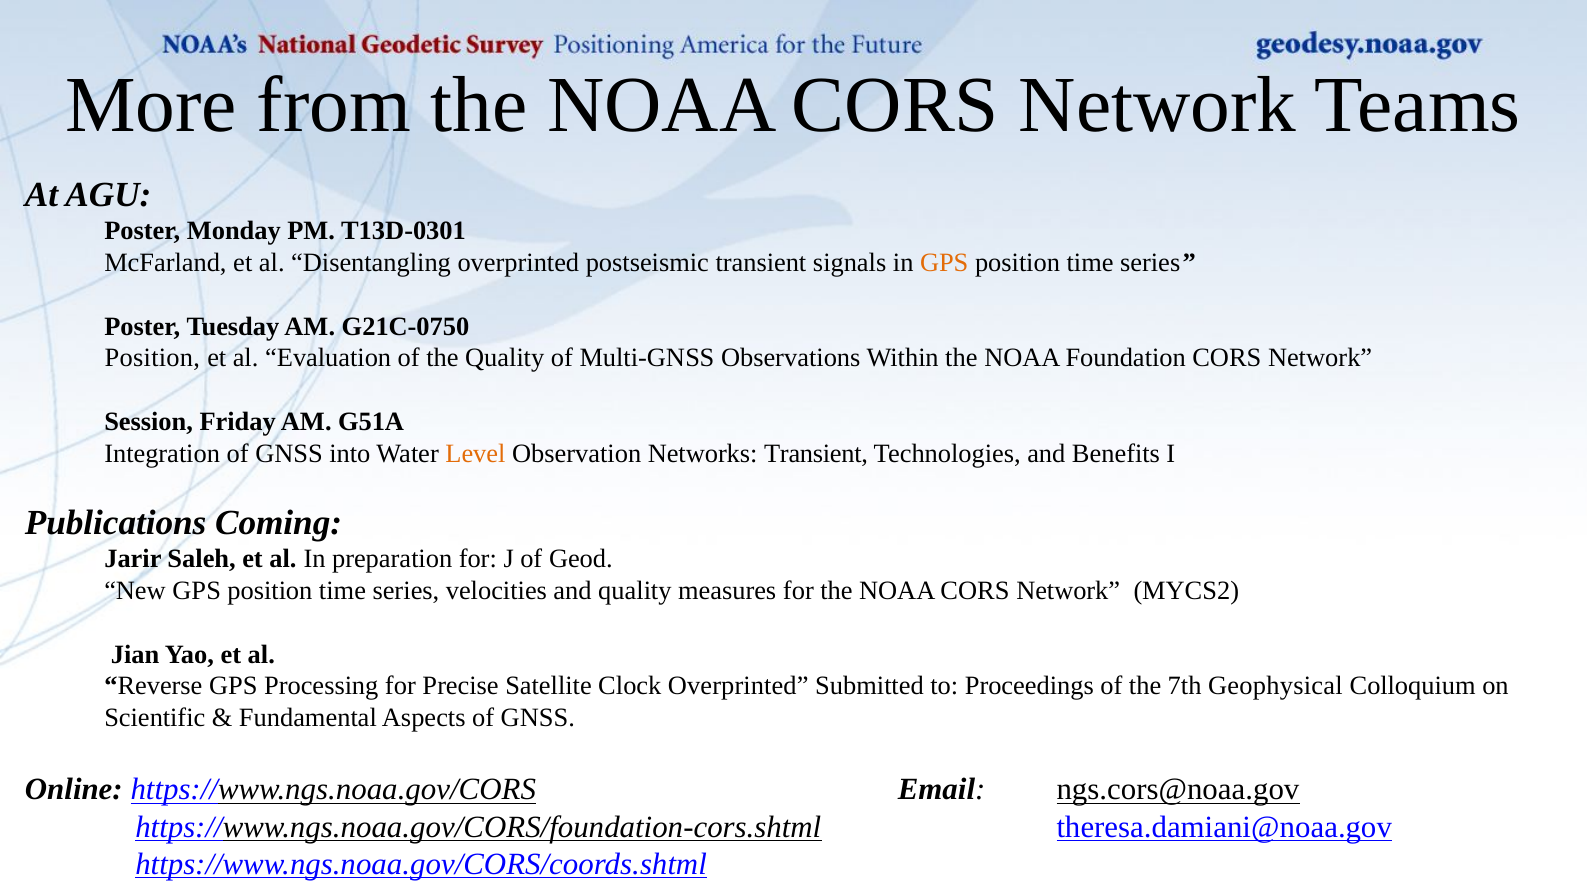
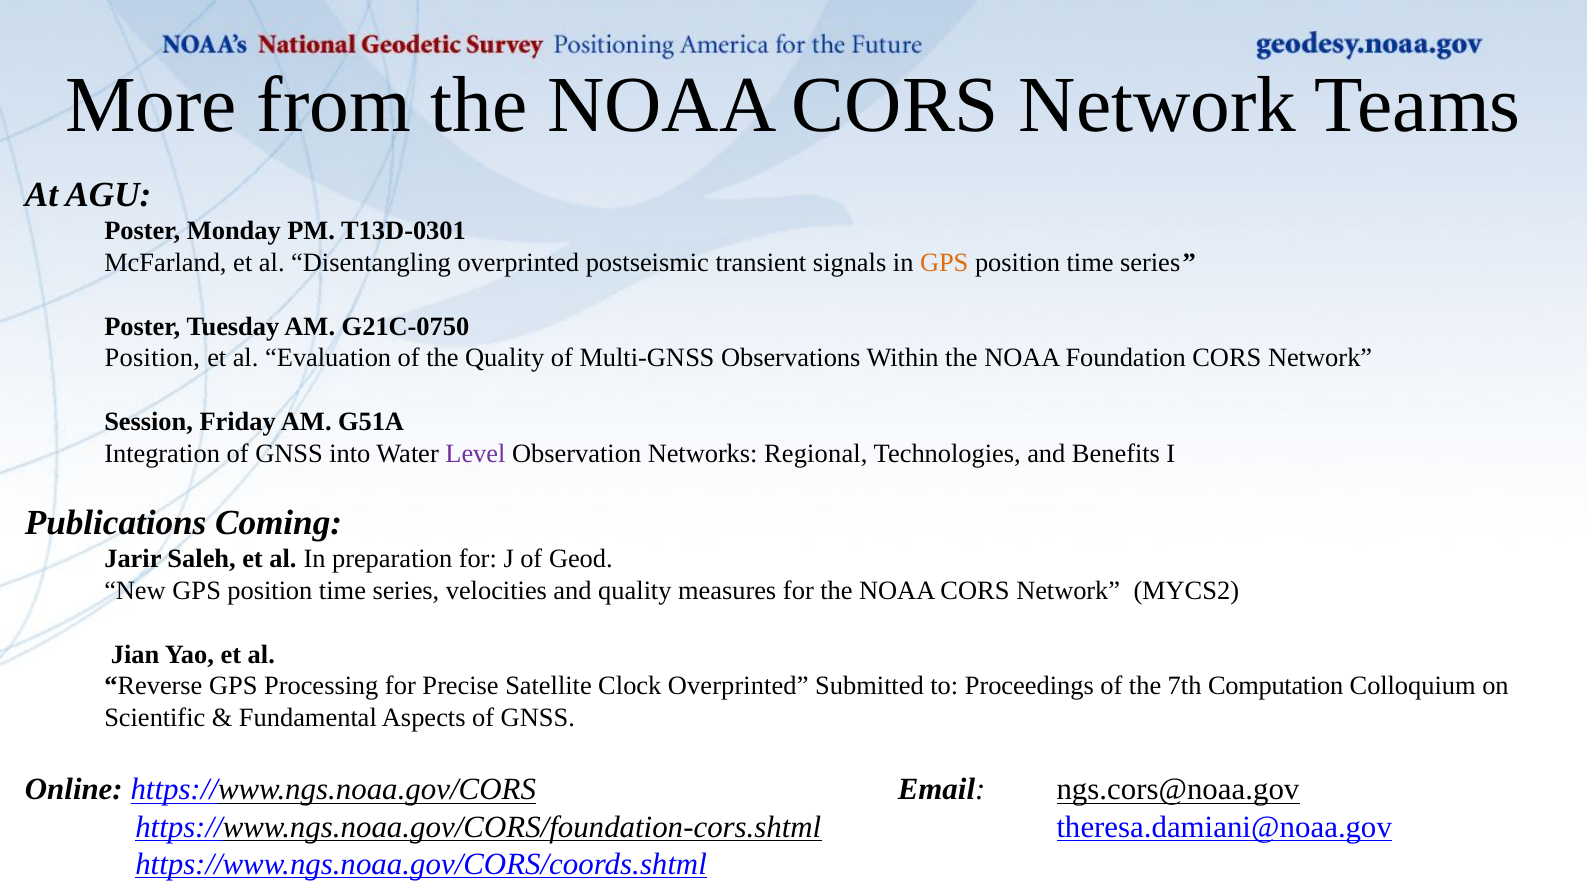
Level colour: orange -> purple
Networks Transient: Transient -> Regional
Geophysical: Geophysical -> Computation
